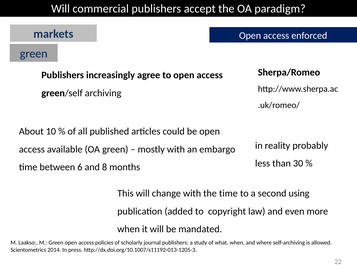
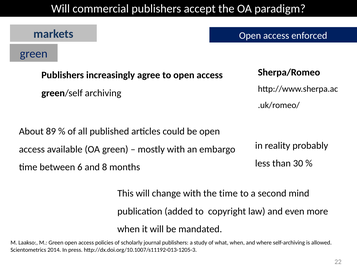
10: 10 -> 89
using: using -> mind
